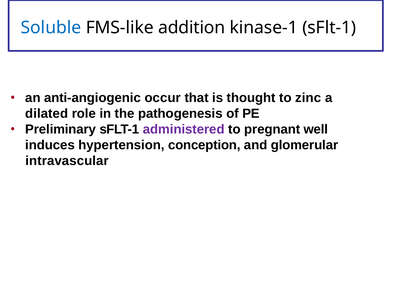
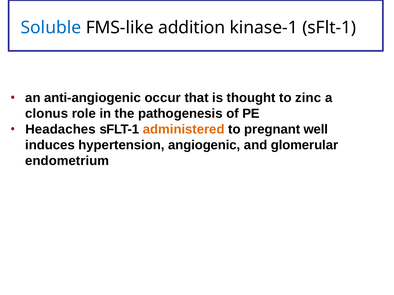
dilated: dilated -> clonus
Preliminary: Preliminary -> Headaches
administered colour: purple -> orange
conception: conception -> angiogenic
intravascular: intravascular -> endometrium
